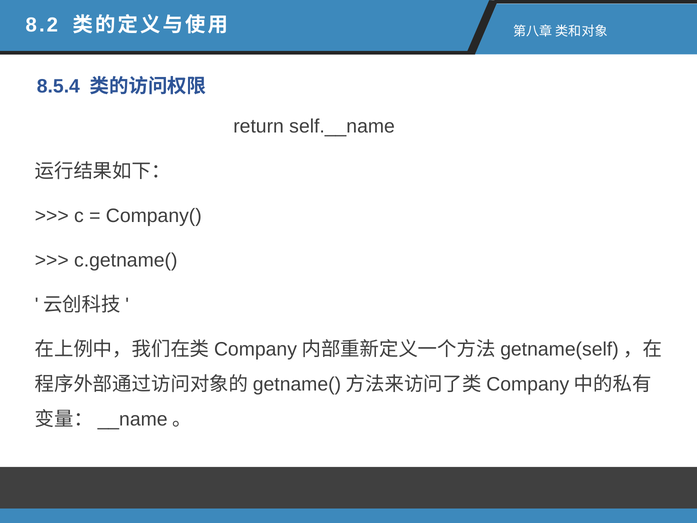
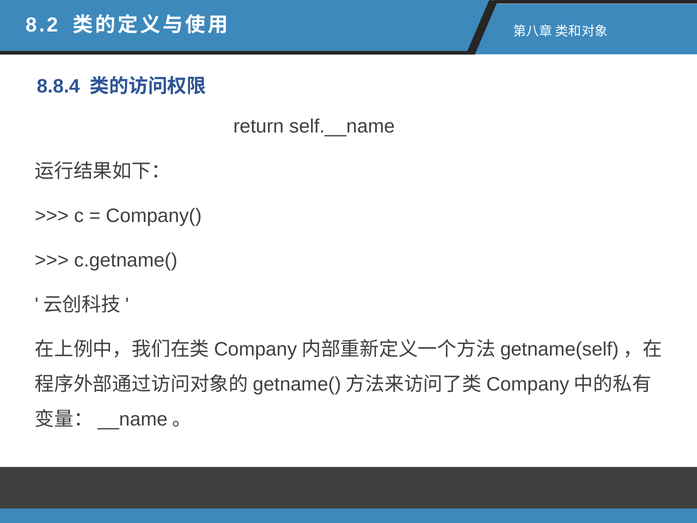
8.5.4: 8.5.4 -> 8.8.4
